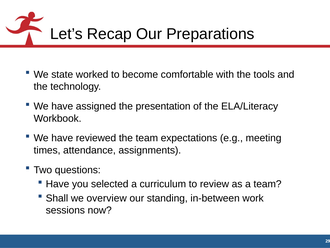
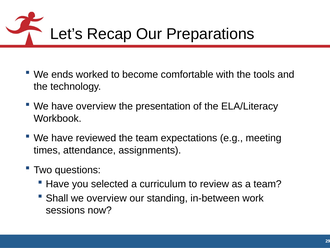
state: state -> ends
have assigned: assigned -> overview
